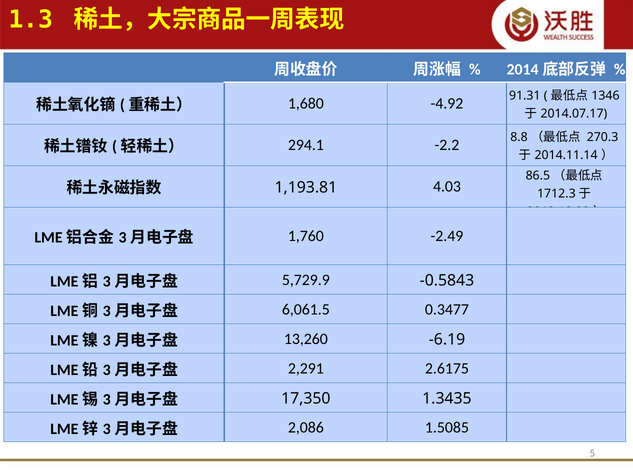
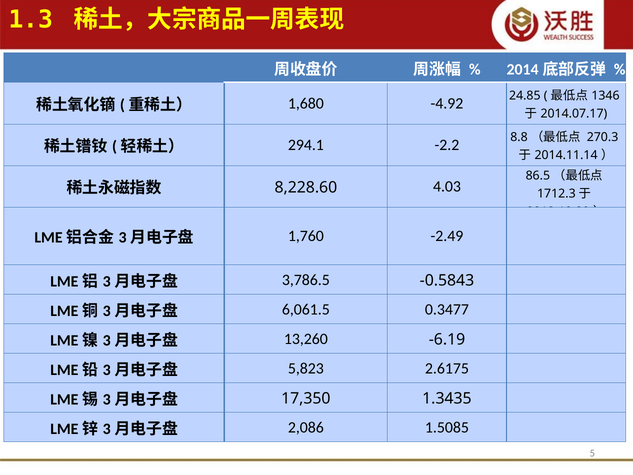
91.31: 91.31 -> 24.85
1,193.81: 1,193.81 -> 8,228.60
5,729.9: 5,729.9 -> 3,786.5
2,291: 2,291 -> 5,823
